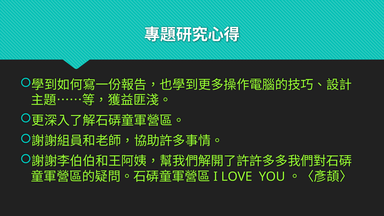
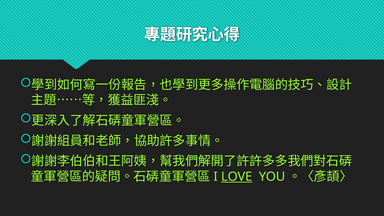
LOVE underline: none -> present
